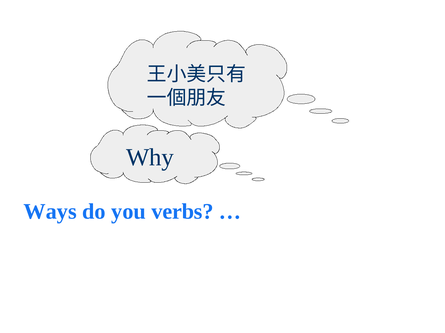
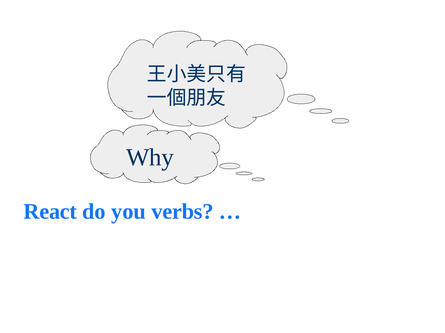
Ways: Ways -> React
